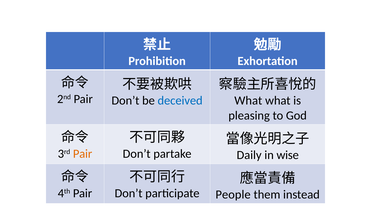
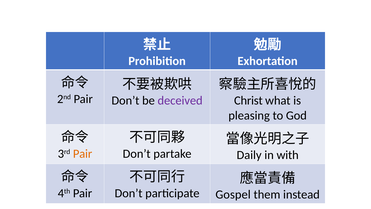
deceived colour: blue -> purple
What at (248, 100): What -> Christ
wise: wise -> with
People: People -> Gospel
